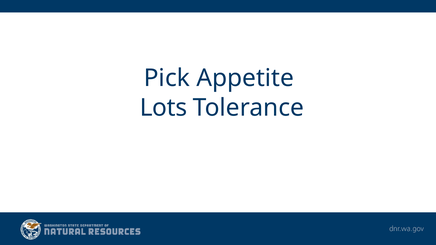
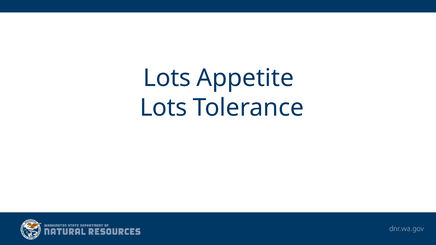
Pick at (167, 78): Pick -> Lots
